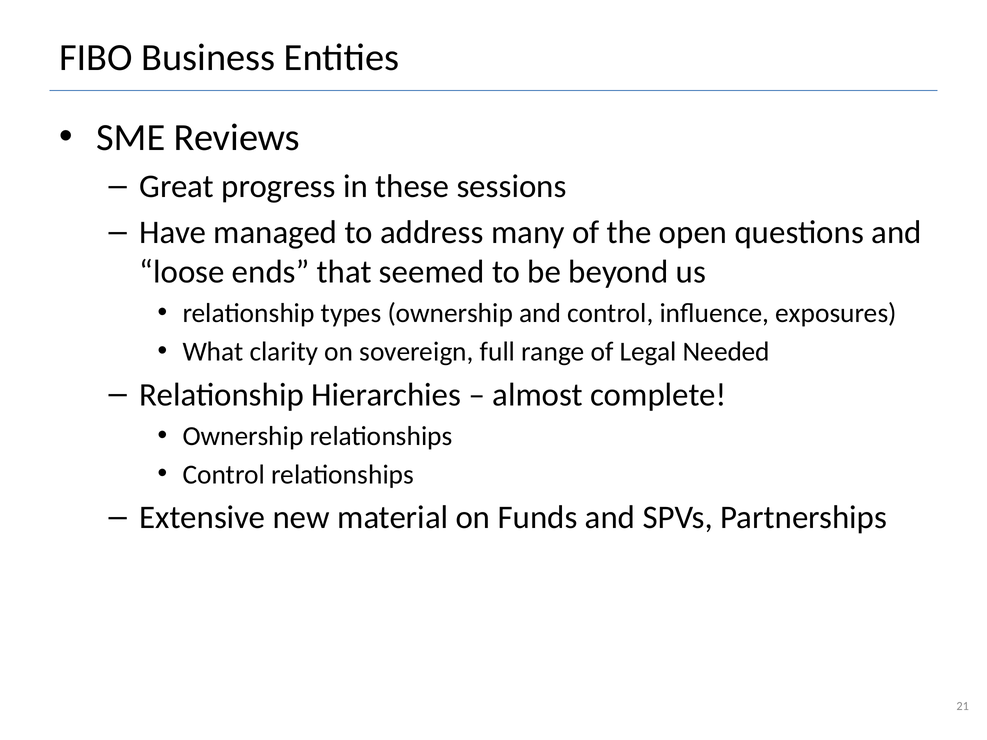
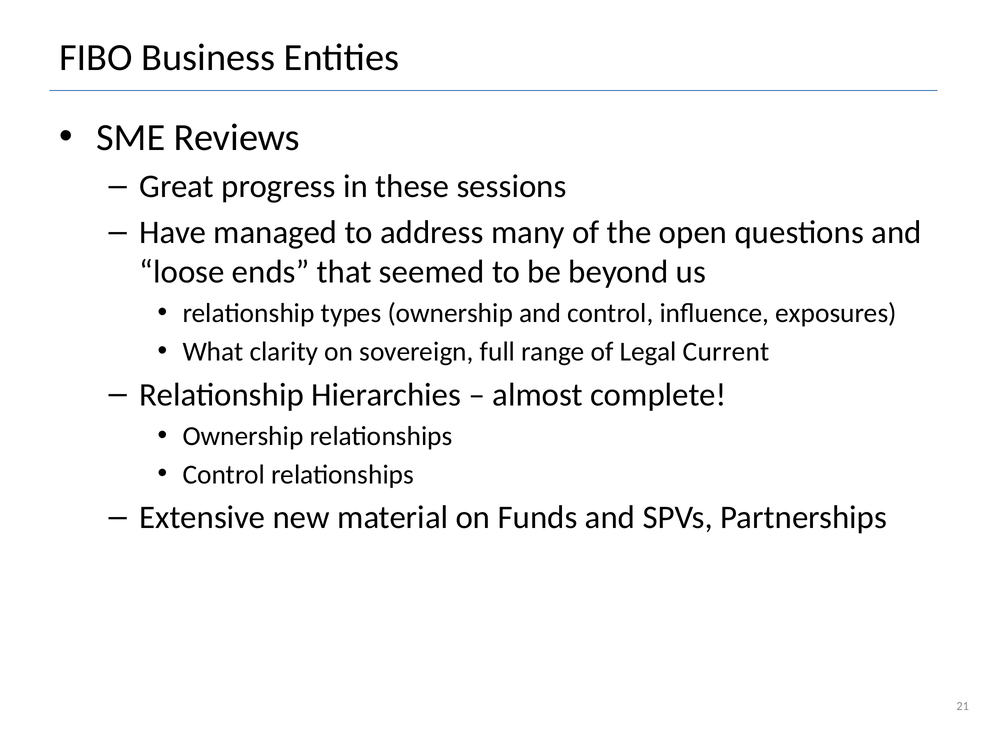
Needed: Needed -> Current
